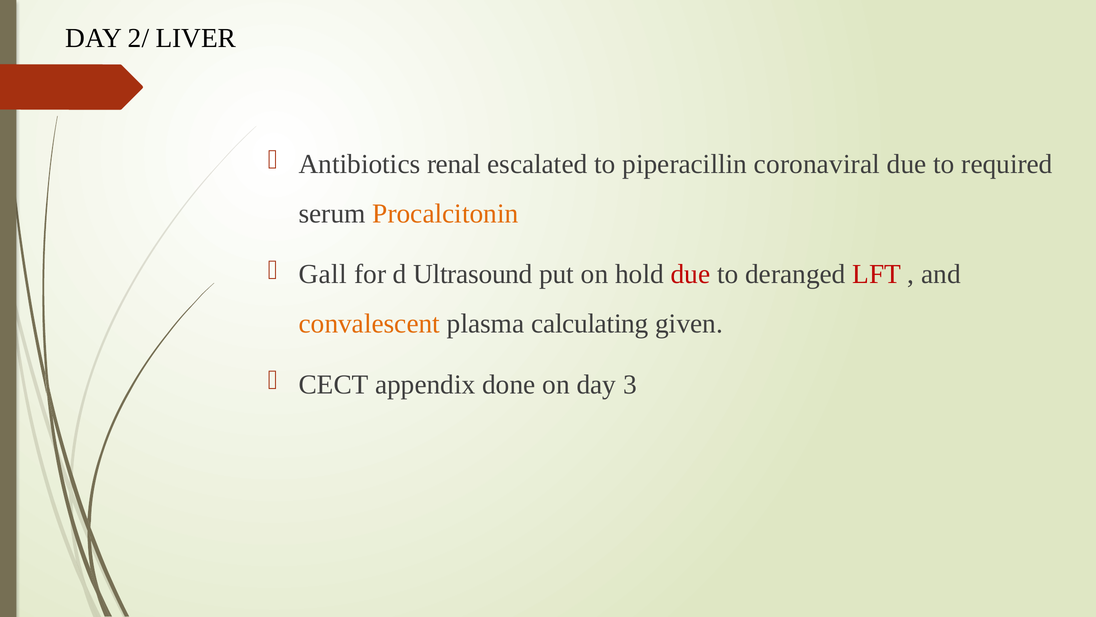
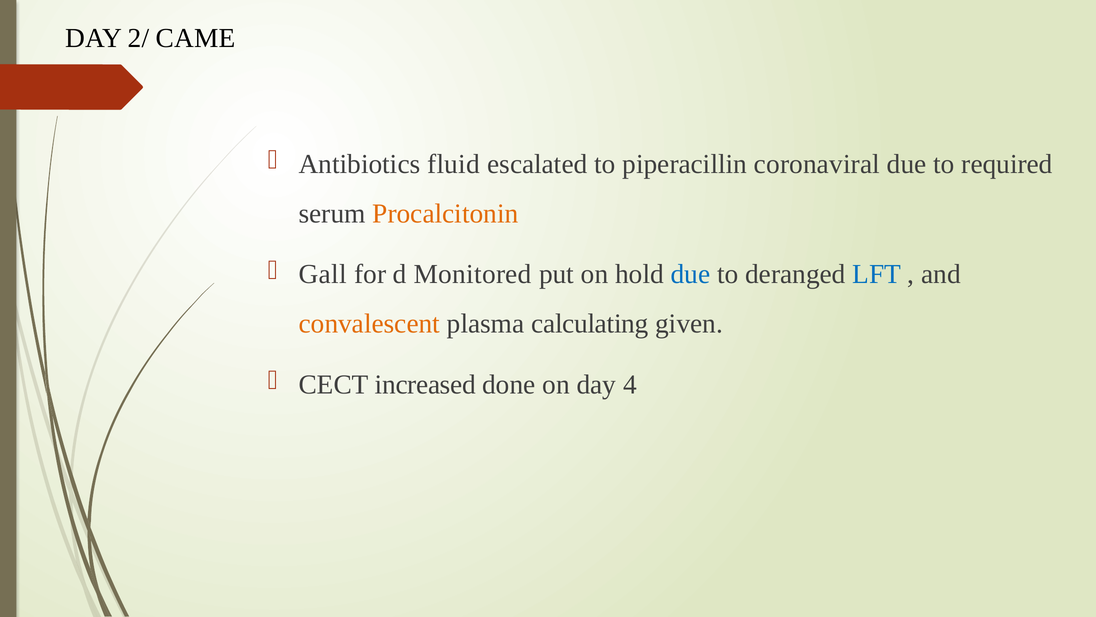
LIVER: LIVER -> CAME
renal: renal -> fluid
Ultrasound: Ultrasound -> Monitored
due at (690, 274) colour: red -> blue
LFT colour: red -> blue
appendix: appendix -> increased
3: 3 -> 4
